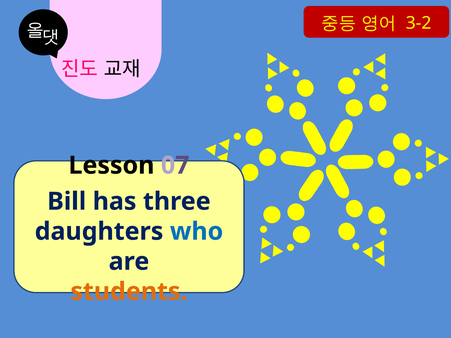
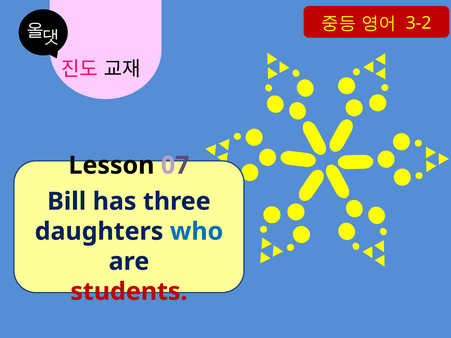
students colour: orange -> red
